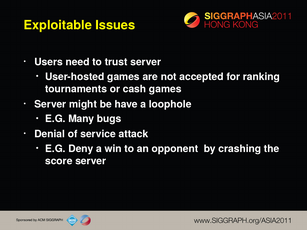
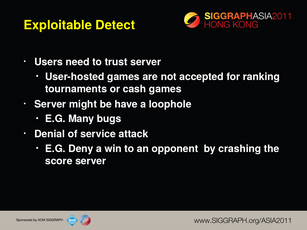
Issues: Issues -> Detect
